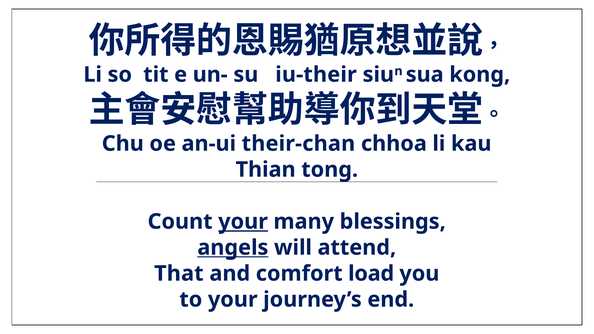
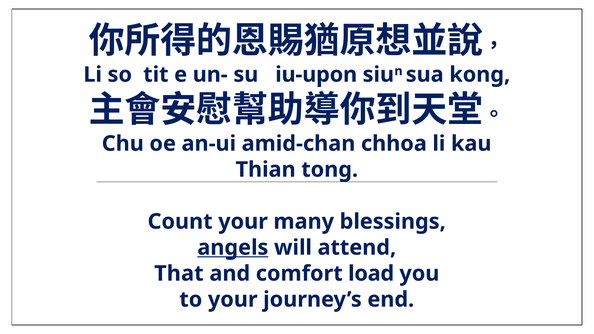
iu-their: iu-their -> iu-upon
their-chan: their-chan -> amid-chan
your at (243, 222) underline: present -> none
